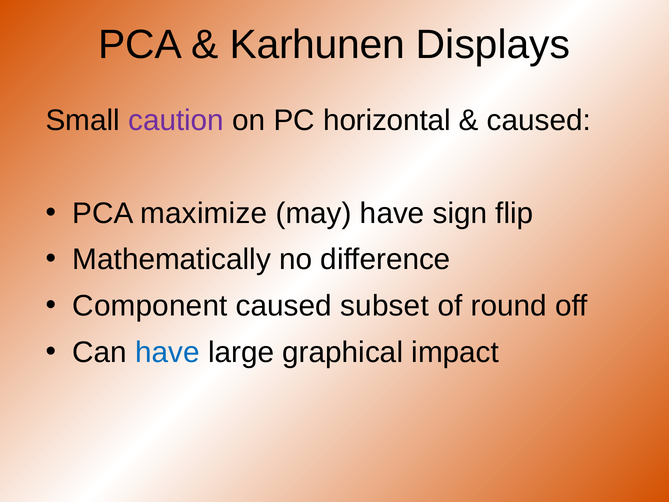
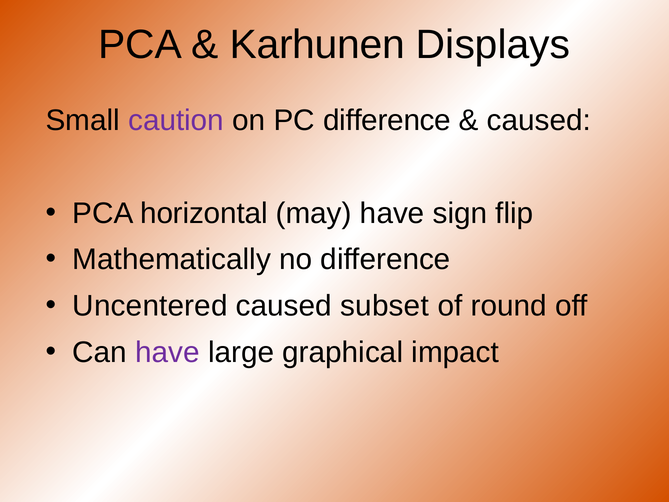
PC horizontal: horizontal -> difference
maximize: maximize -> horizontal
Component: Component -> Uncentered
have at (167, 352) colour: blue -> purple
